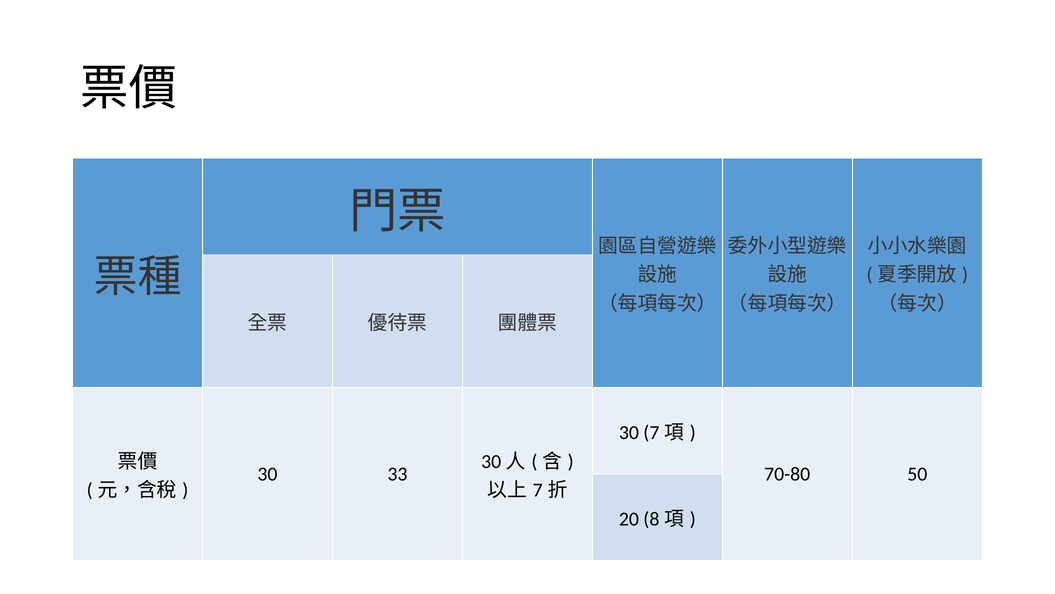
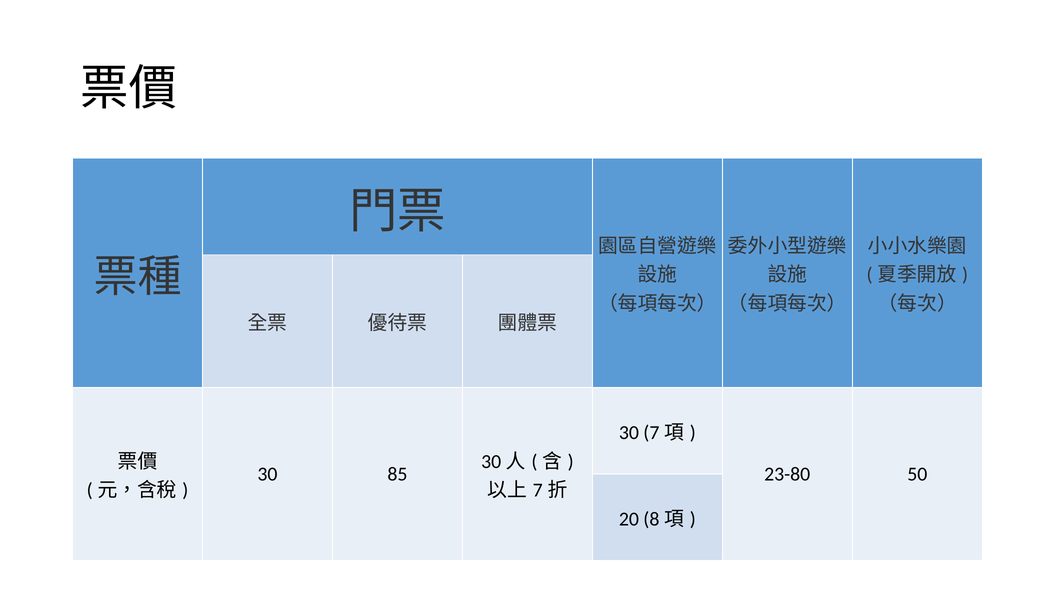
33: 33 -> 85
70-80: 70-80 -> 23-80
